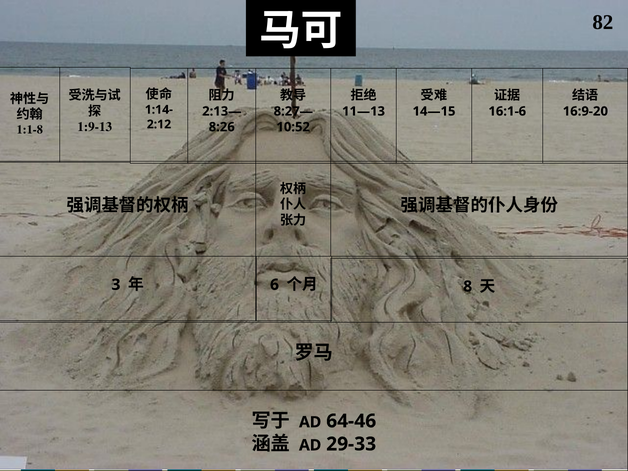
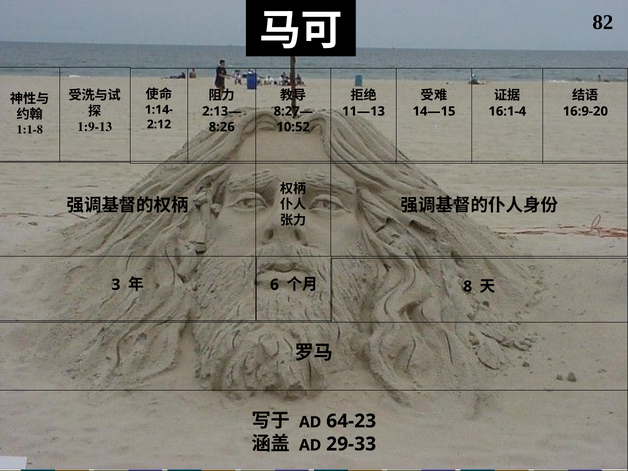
16:1-6: 16:1-6 -> 16:1-4
64-46: 64-46 -> 64-23
